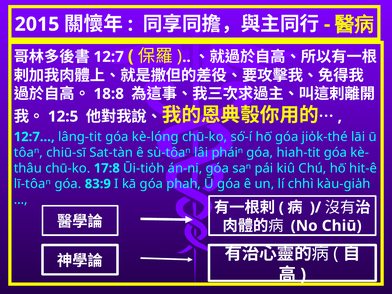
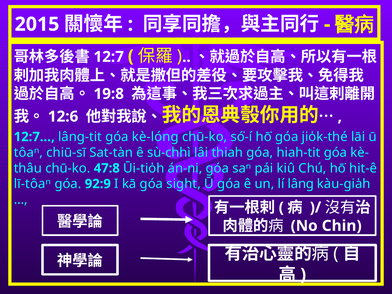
18:8: 18:8 -> 19:8
12:5: 12:5 -> 12:6
sù-tôaⁿ: sù-tôaⁿ -> sù-chhì
pháiⁿ: pháiⁿ -> thiah
17:8: 17:8 -> 47:8
83:9: 83:9 -> 92:9
phah: phah -> sight
chhì: chhì -> lâng
Chiū: Chiū -> Chin
